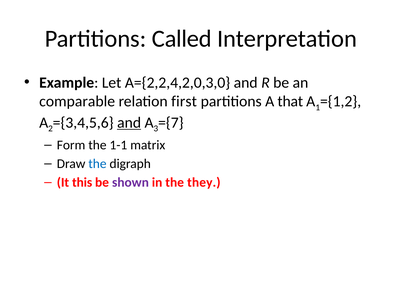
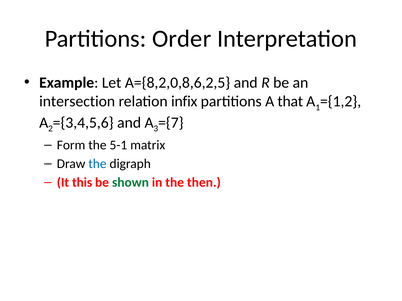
Called: Called -> Order
A={2,2,4,2,0,3,0: A={2,2,4,2,0,3,0 -> A={8,2,0,8,6,2,5
comparable: comparable -> intersection
first: first -> infix
and at (129, 123) underline: present -> none
1-1: 1-1 -> 5-1
shown colour: purple -> green
they: they -> then
